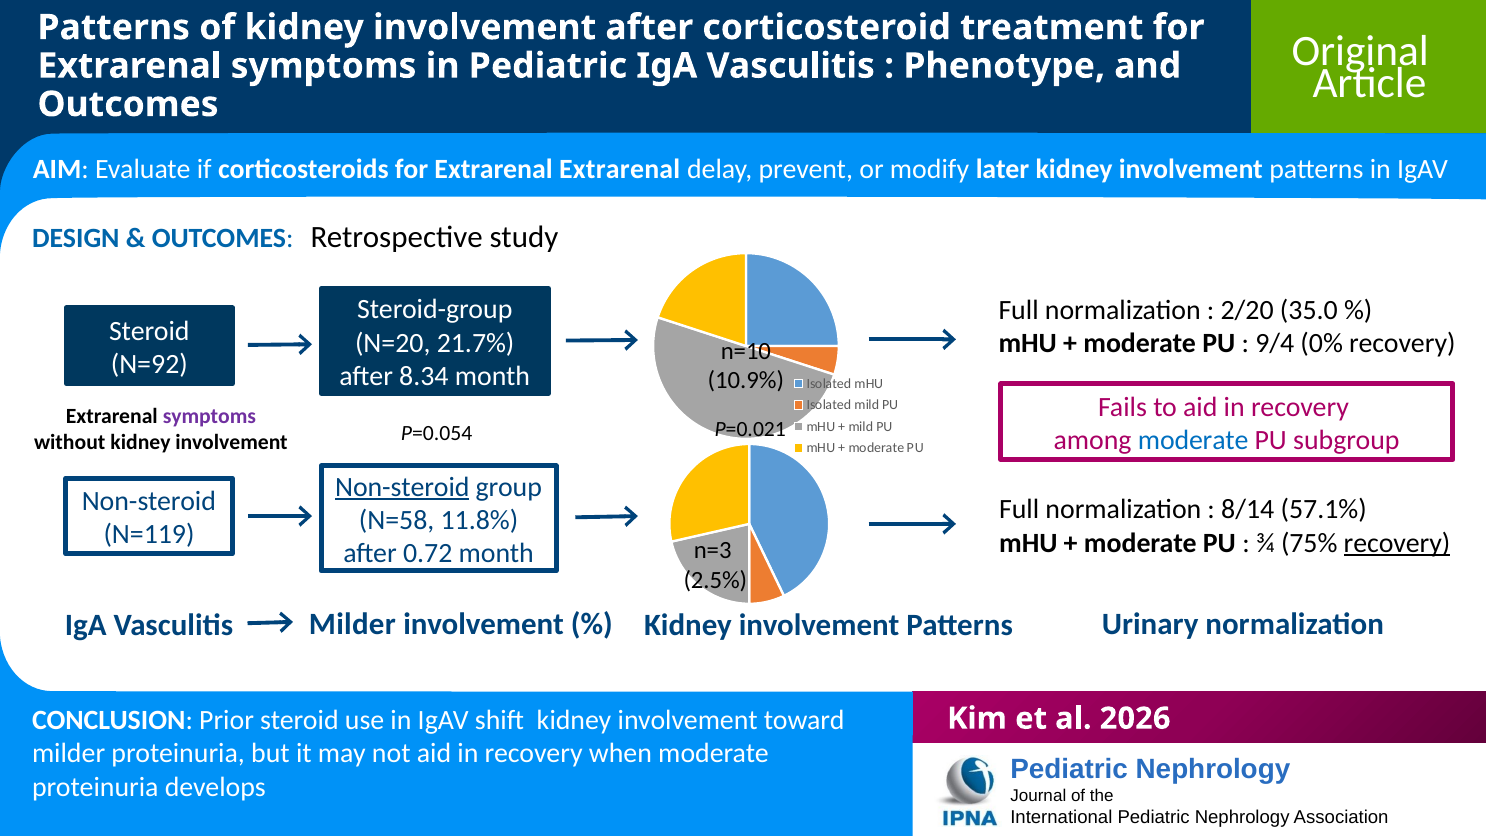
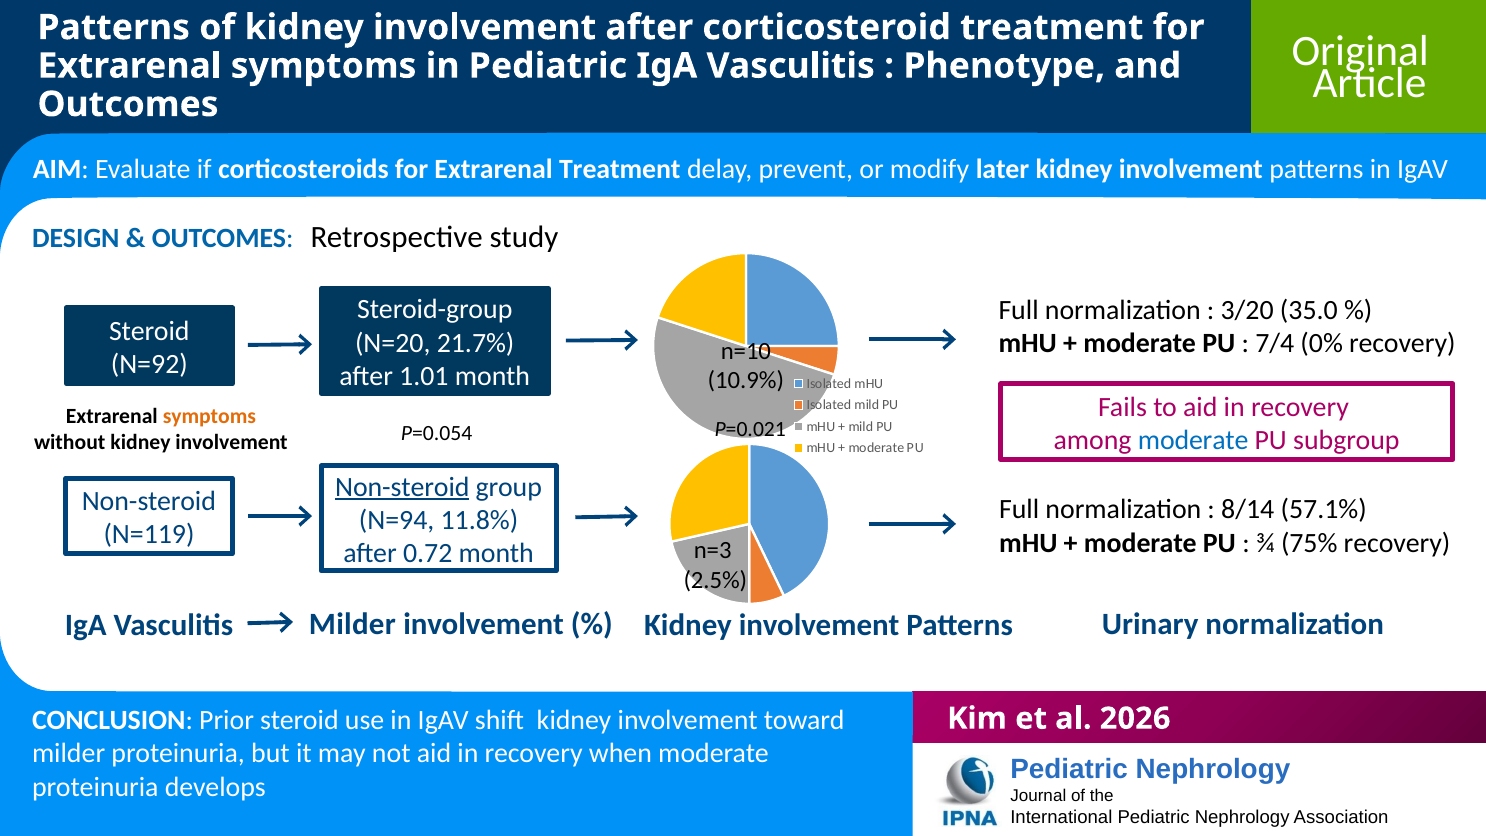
Extrarenal Extrarenal: Extrarenal -> Treatment
2/20: 2/20 -> 3/20
9/4: 9/4 -> 7/4
8.34: 8.34 -> 1.01
symptoms at (209, 416) colour: purple -> orange
N=58: N=58 -> N=94
recovery at (1397, 543) underline: present -> none
